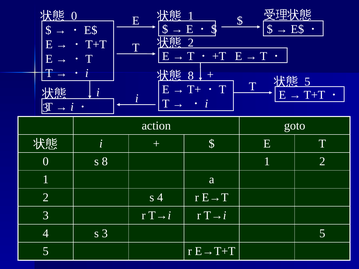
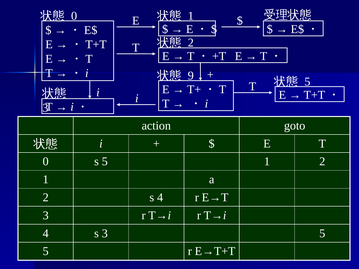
8 at (191, 76): 8 -> 9
s 8: 8 -> 5
